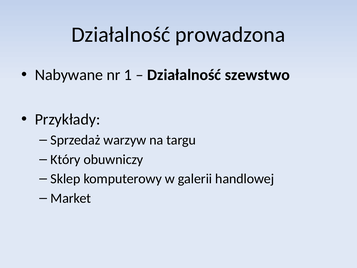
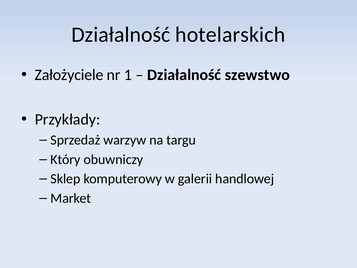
prowadzona: prowadzona -> hotelarskich
Nabywane: Nabywane -> Założyciele
